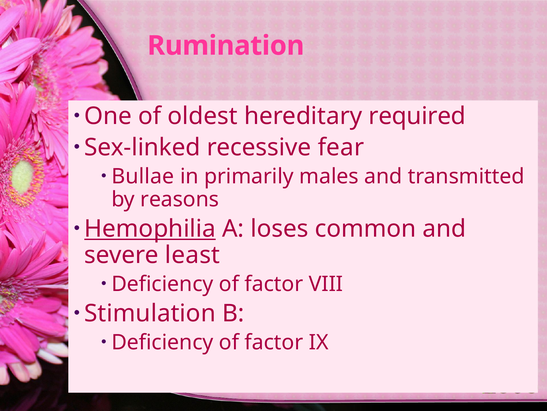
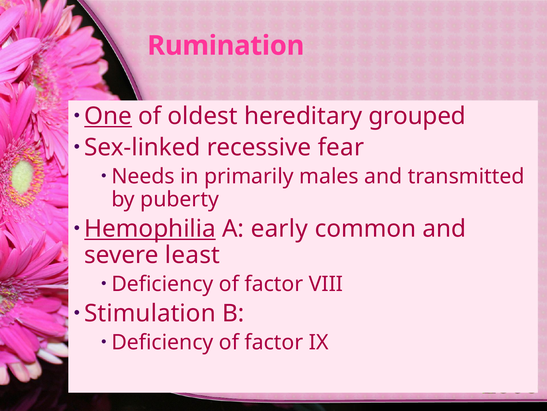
One underline: none -> present
required: required -> grouped
Bullae: Bullae -> Needs
reasons: reasons -> puberty
loses: loses -> early
